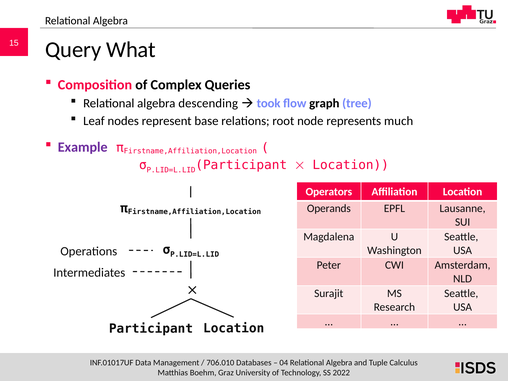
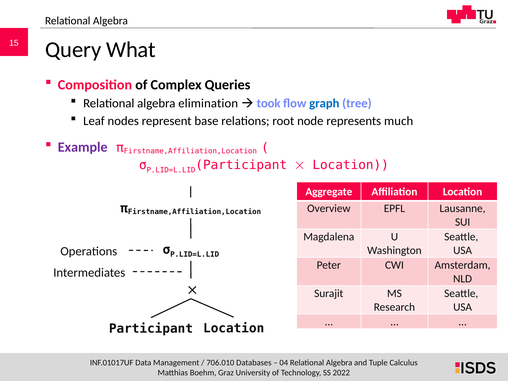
descending: descending -> elimination
graph colour: black -> blue
Operators: Operators -> Aggregate
Operands: Operands -> Overview
